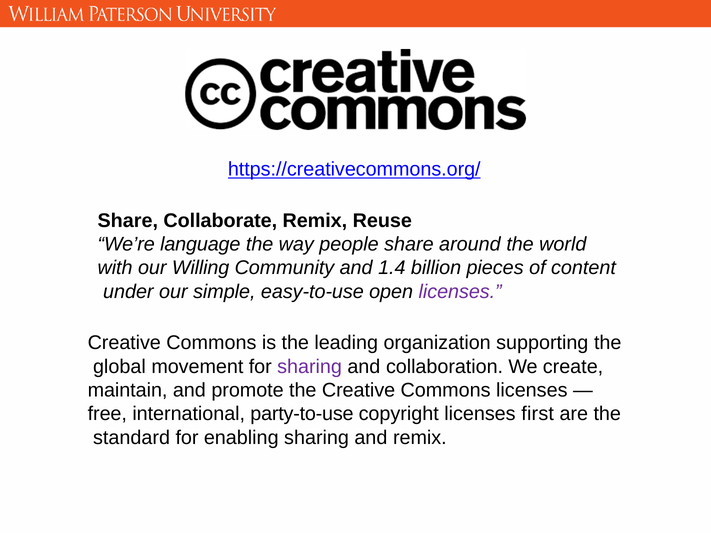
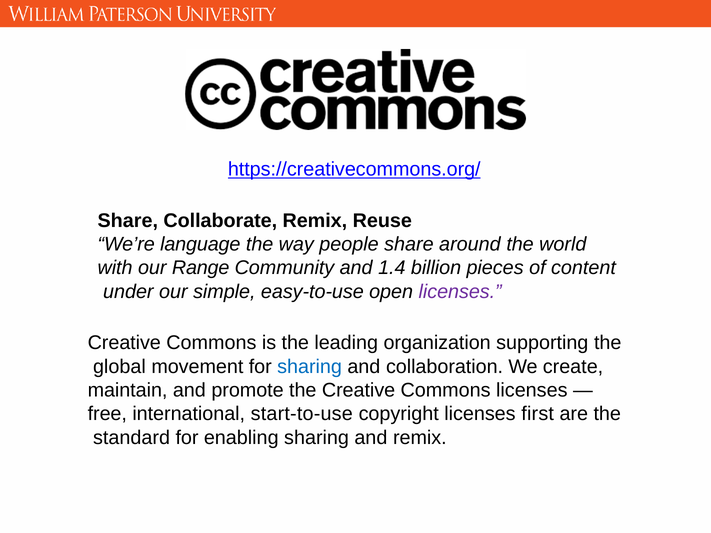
Willing: Willing -> Range
sharing at (310, 367) colour: purple -> blue
party-to-use: party-to-use -> start-to-use
